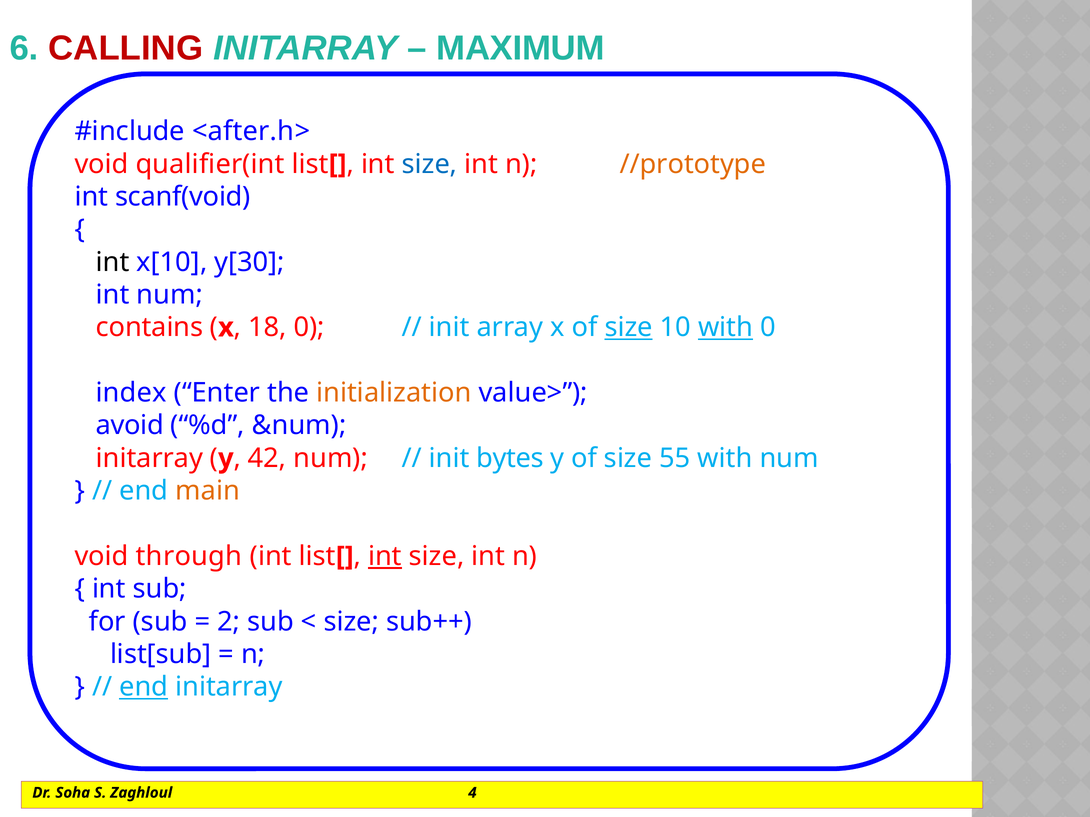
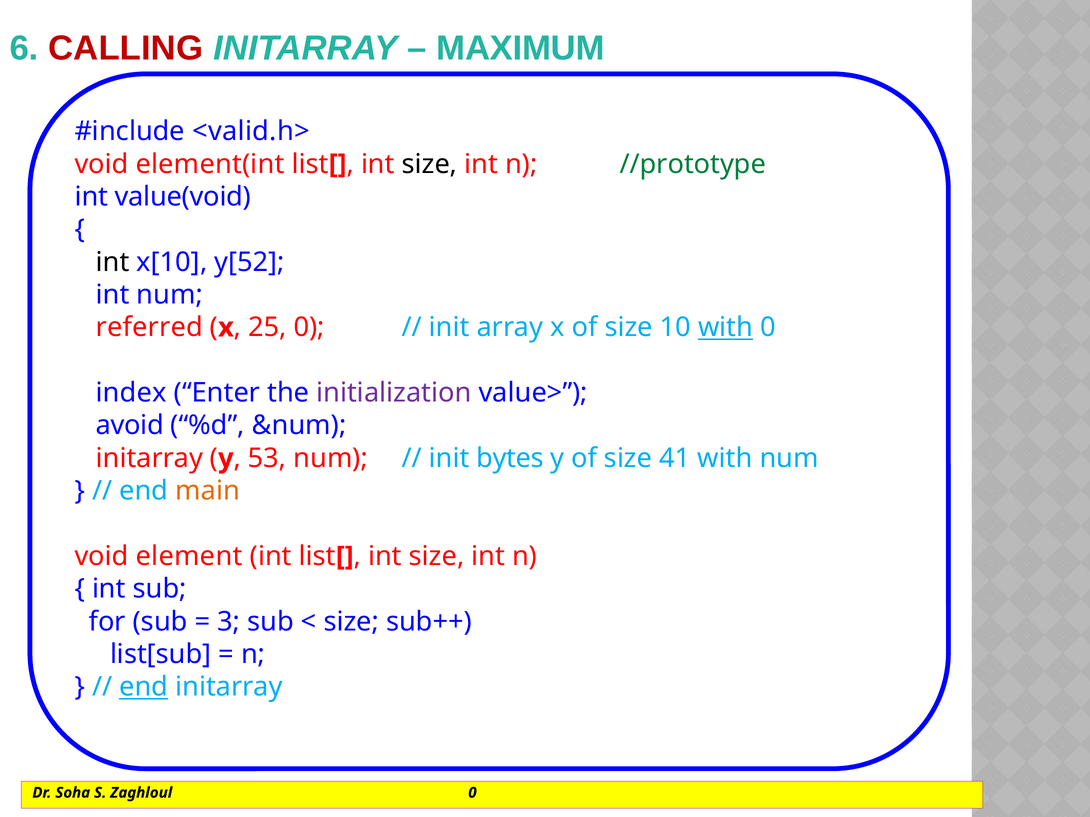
<after.h>: <after.h> -> <valid.h>
qualifier(int: qualifier(int -> element(int
size at (430, 164) colour: blue -> black
//prototype colour: orange -> green
scanf(void: scanf(void -> value(void
y[30: y[30 -> y[52
contains: contains -> referred
18: 18 -> 25
size at (629, 328) underline: present -> none
initialization colour: orange -> purple
42: 42 -> 53
55: 55 -> 41
through: through -> element
int at (385, 557) underline: present -> none
2: 2 -> 3
Zaghloul 4: 4 -> 0
